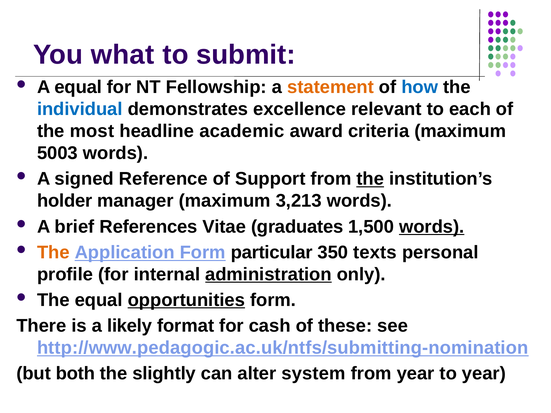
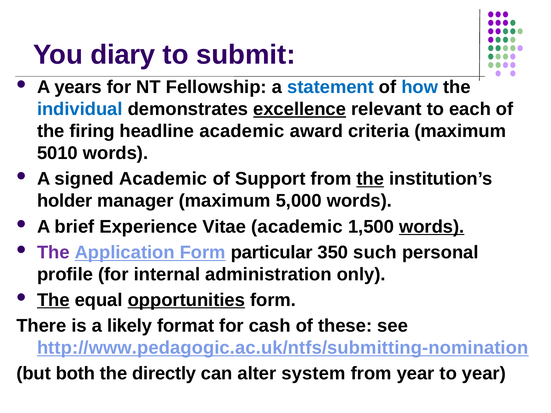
what: what -> diary
A equal: equal -> years
statement colour: orange -> blue
excellence underline: none -> present
most: most -> firing
5003: 5003 -> 5010
signed Reference: Reference -> Academic
3,213: 3,213 -> 5,000
References: References -> Experience
Vitae graduates: graduates -> academic
The at (53, 252) colour: orange -> purple
texts: texts -> such
administration underline: present -> none
The at (53, 300) underline: none -> present
slightly: slightly -> directly
